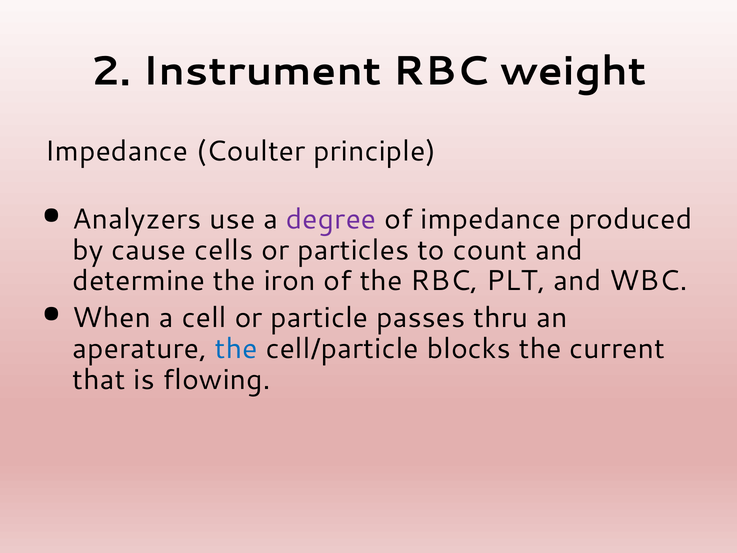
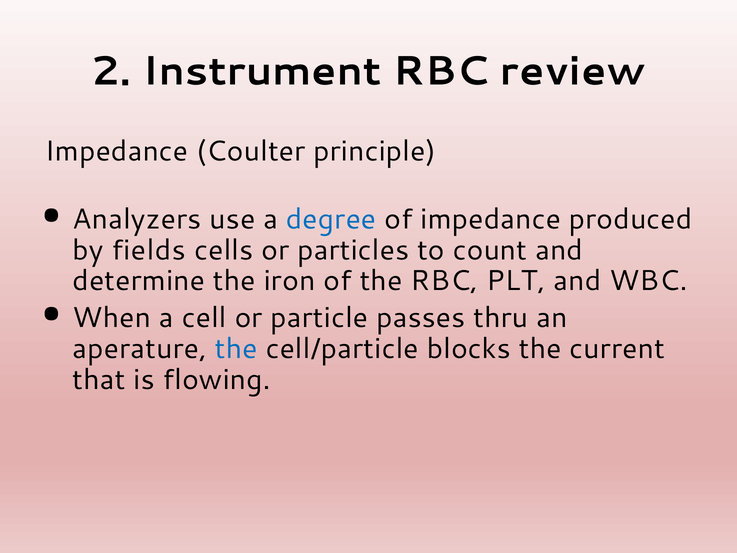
weight: weight -> review
degree colour: purple -> blue
cause: cause -> fields
